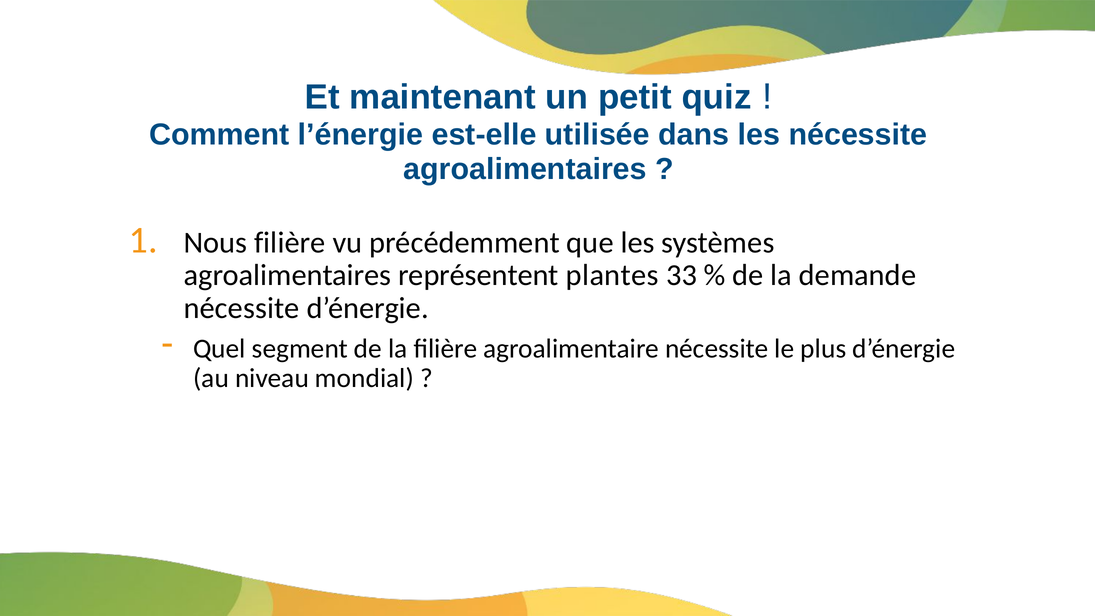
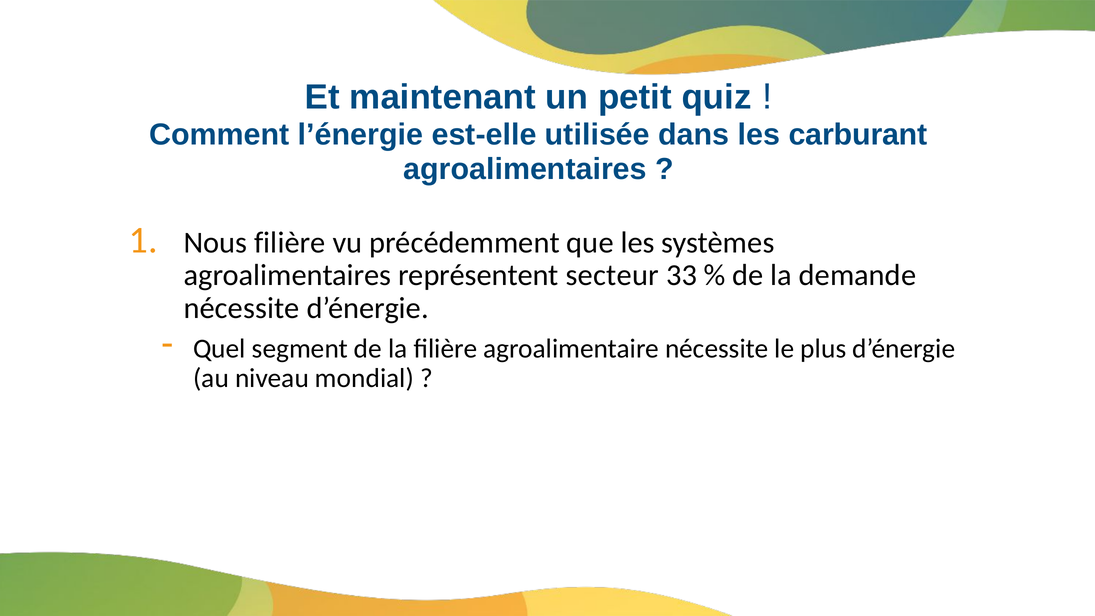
les nécessite: nécessite -> carburant
plantes: plantes -> secteur
